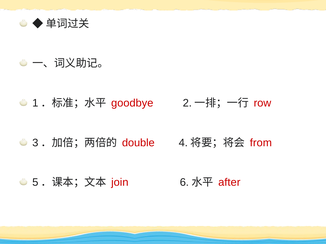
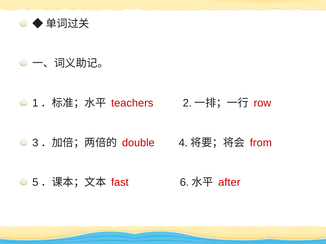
goodbye: goodbye -> teachers
join: join -> fast
